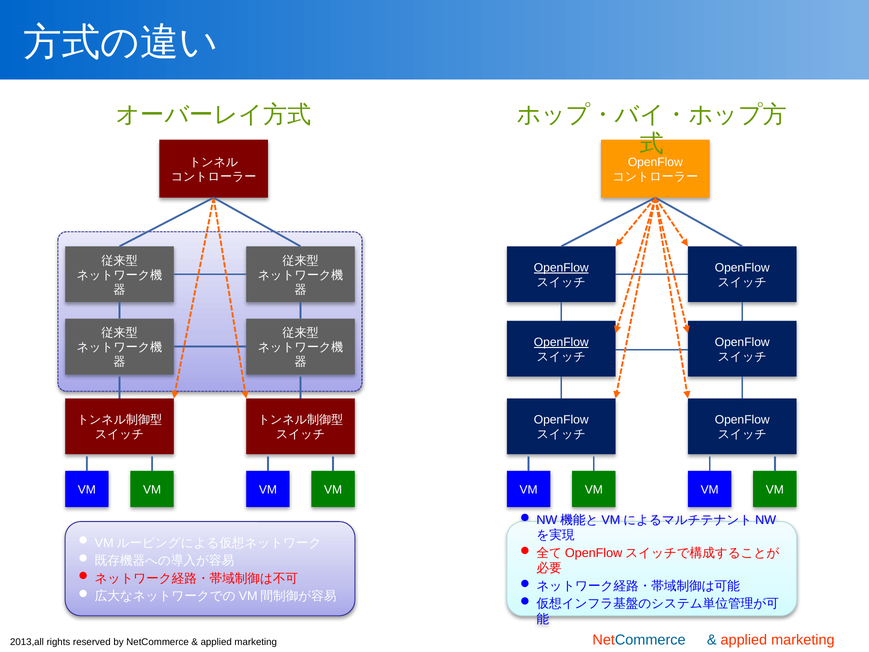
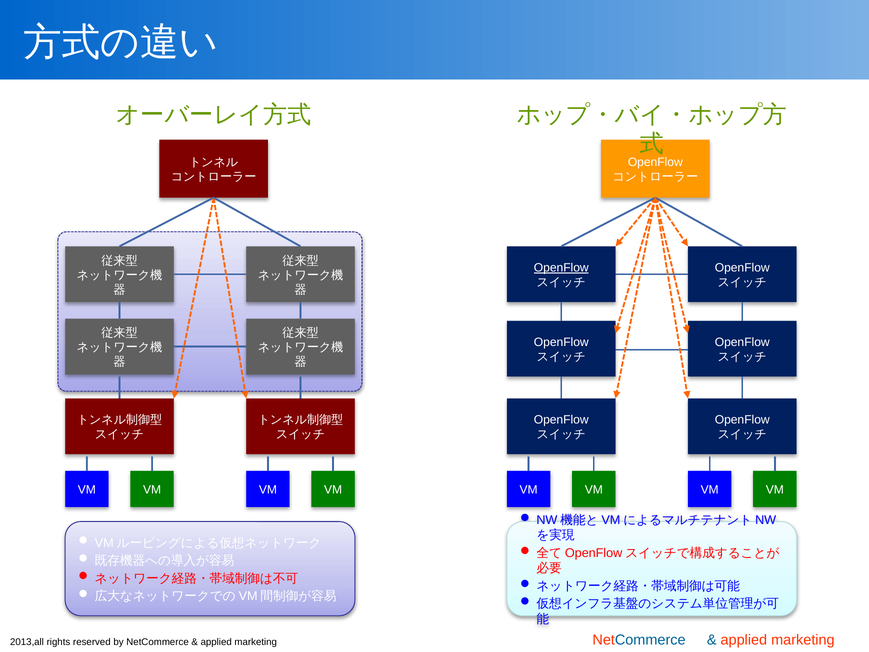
OpenFlow at (561, 342) underline: present -> none
